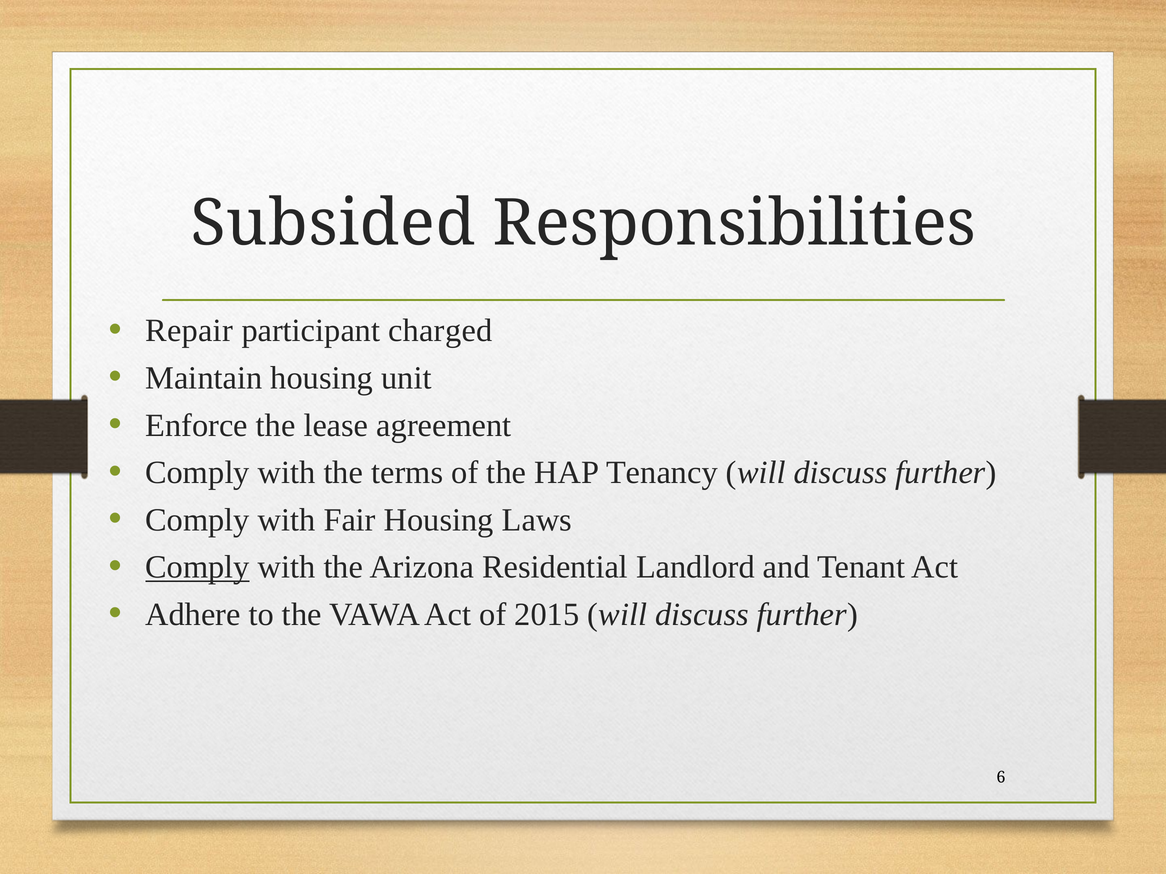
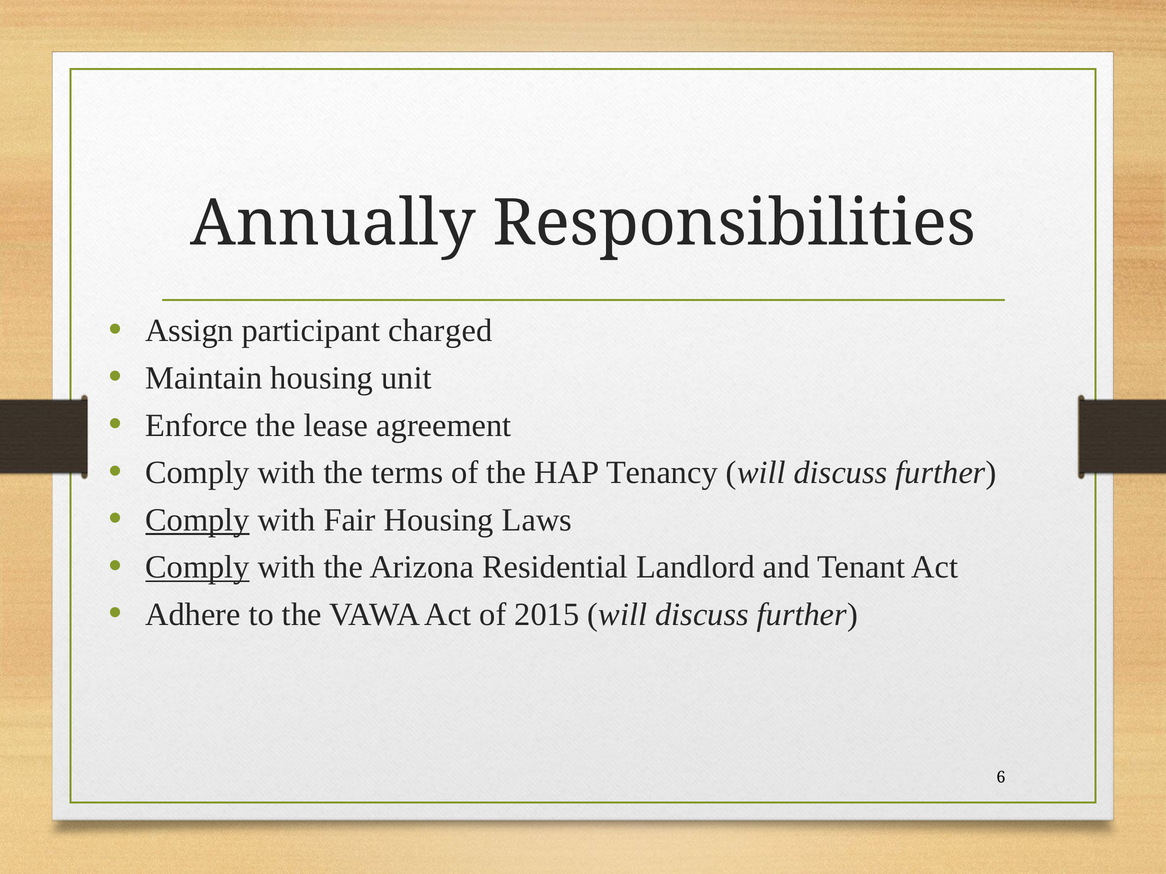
Subsided: Subsided -> Annually
Repair: Repair -> Assign
Comply at (197, 520) underline: none -> present
